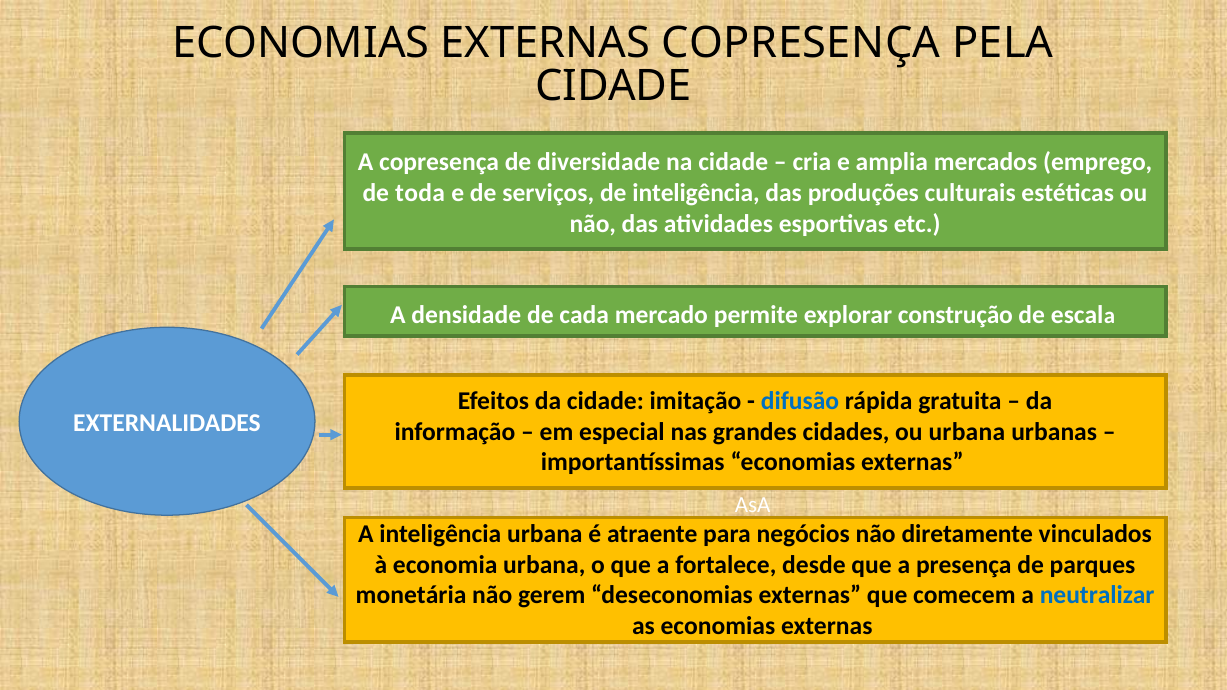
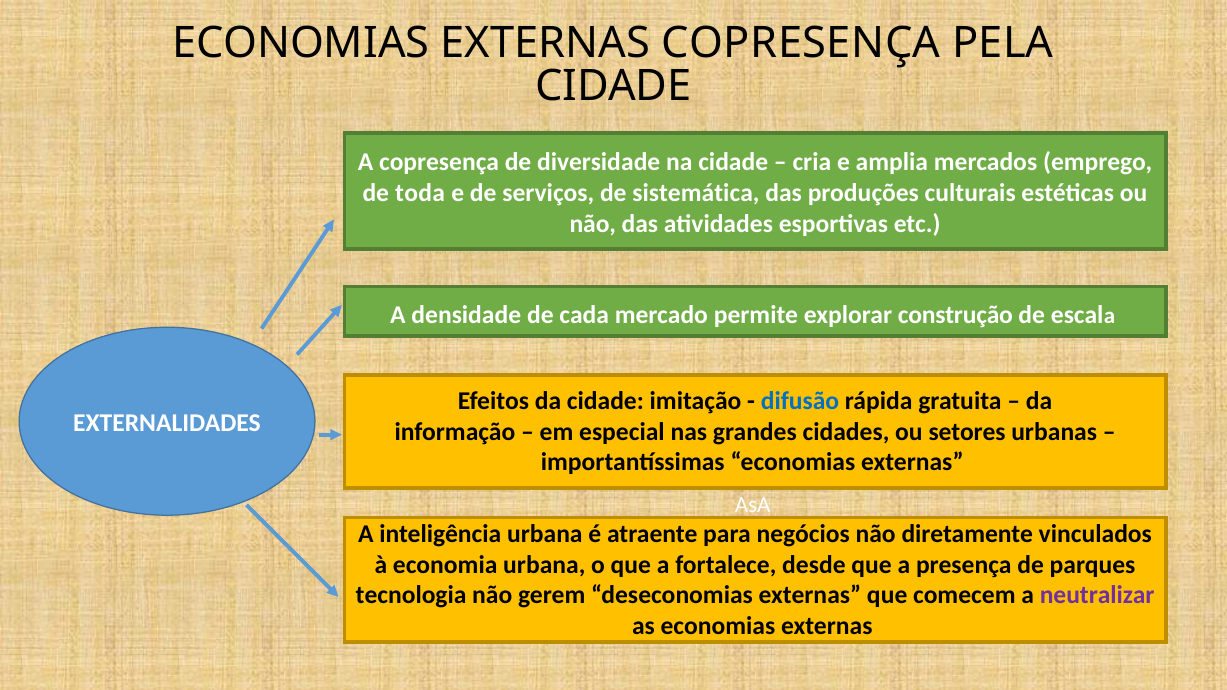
de inteligência: inteligência -> sistemática
ou urbana: urbana -> setores
monetária: monetária -> tecnologia
neutralizar colour: blue -> purple
